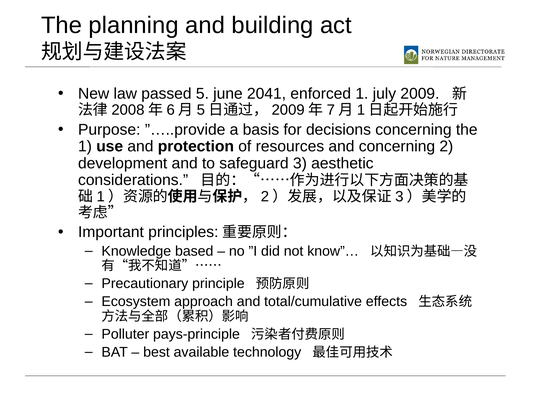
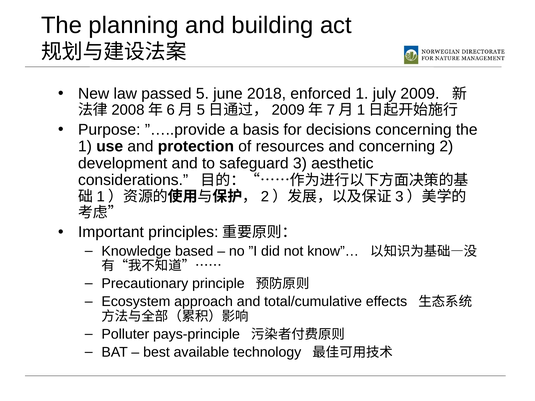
2041: 2041 -> 2018
